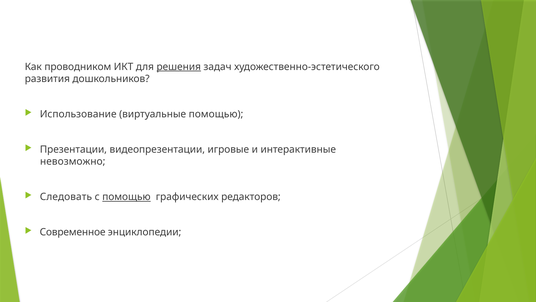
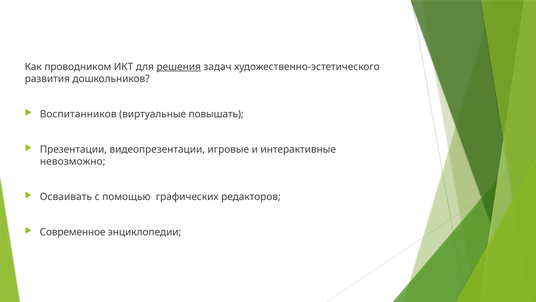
Использование: Использование -> Воспитанников
виртуальные помощью: помощью -> повышать
Следовать: Следовать -> Осваивать
помощью at (126, 197) underline: present -> none
